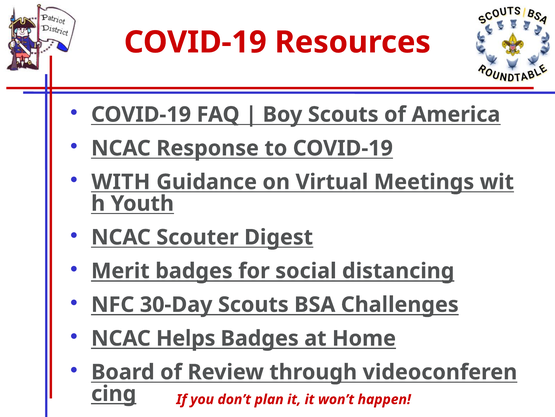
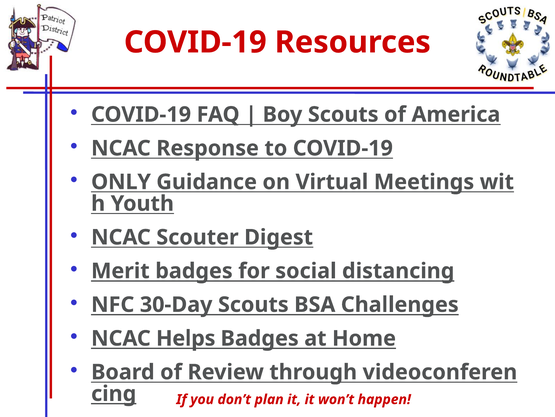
WITH: WITH -> ONLY
